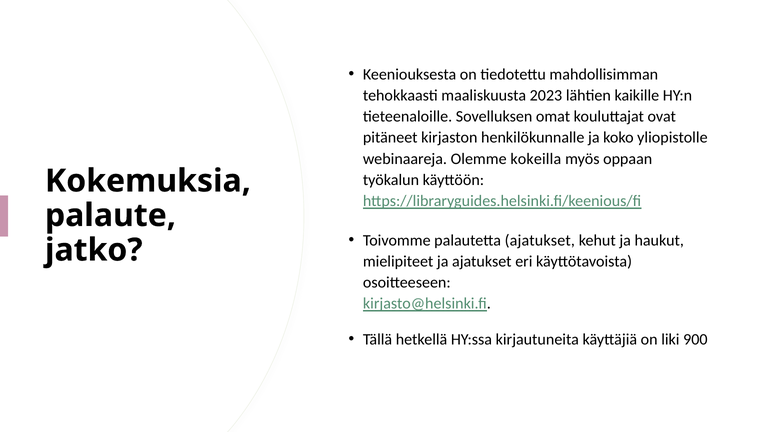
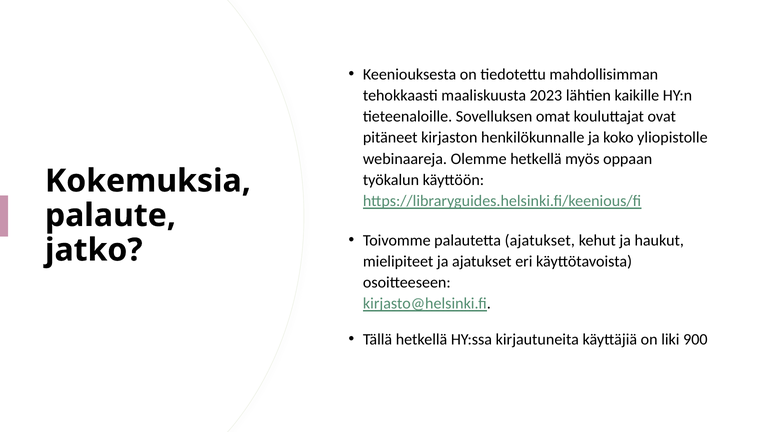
Olemme kokeilla: kokeilla -> hetkellä
